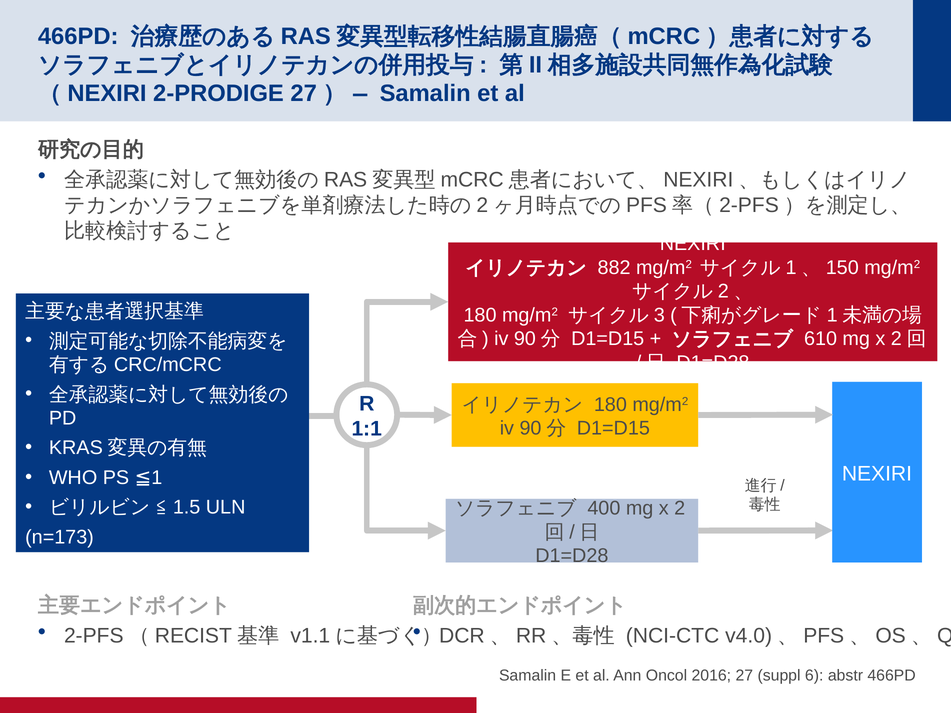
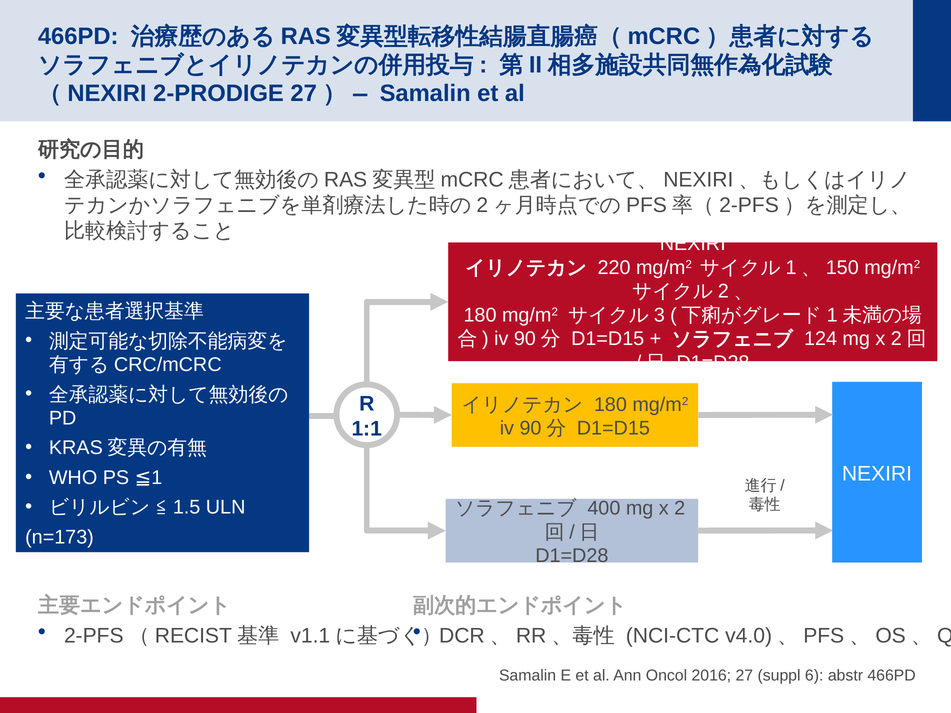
882: 882 -> 220
610: 610 -> 124
